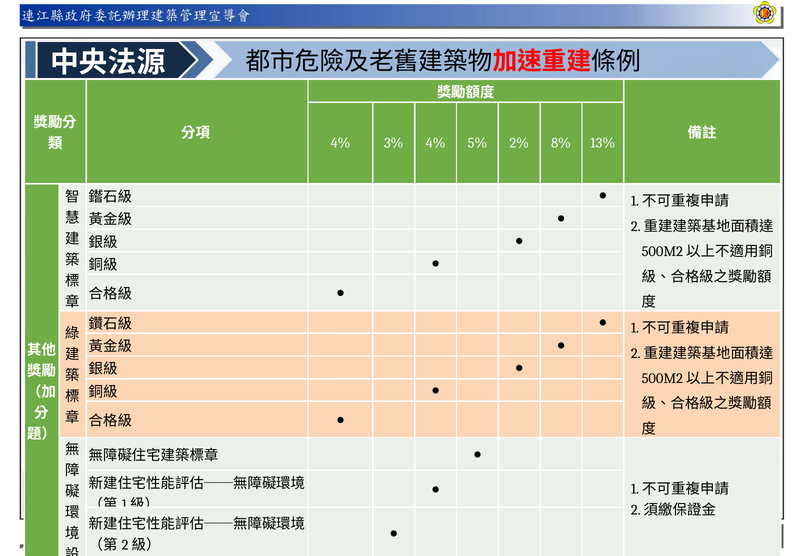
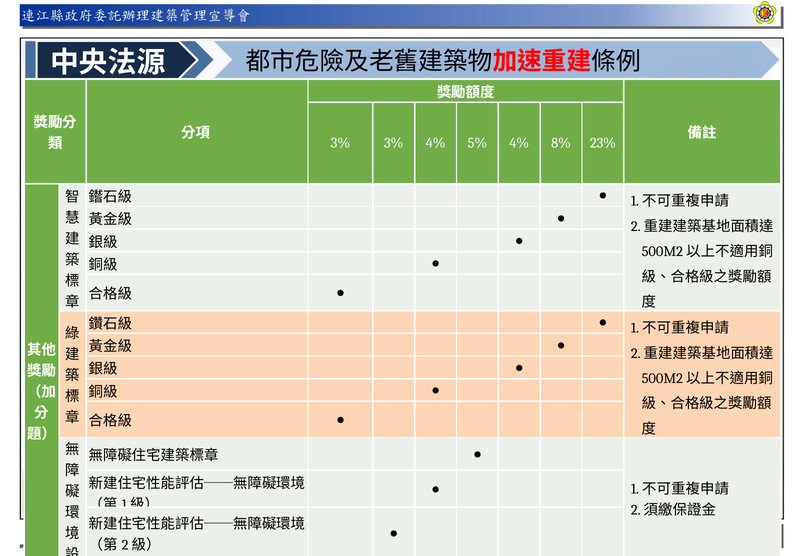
4% at (341, 143): 4% -> 3%
5% 2%: 2% -> 4%
13%: 13% -> 23%
